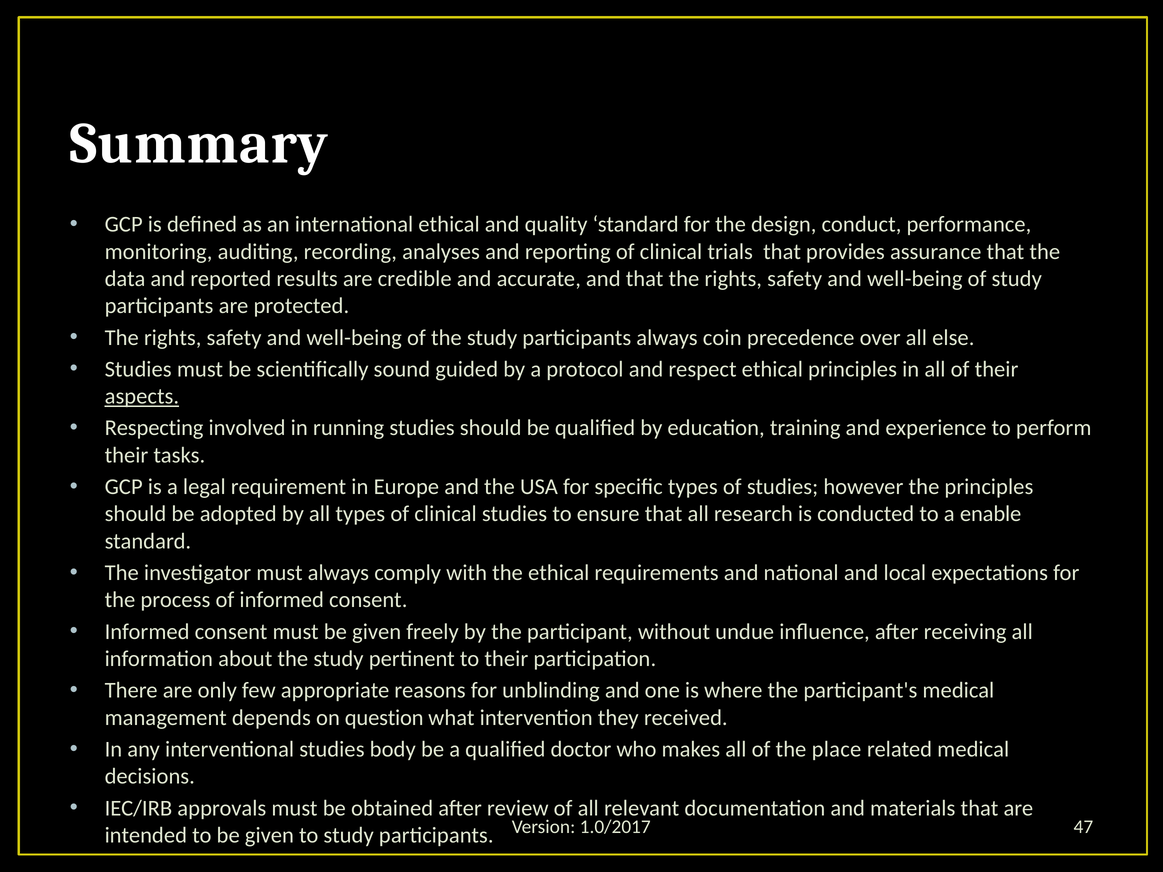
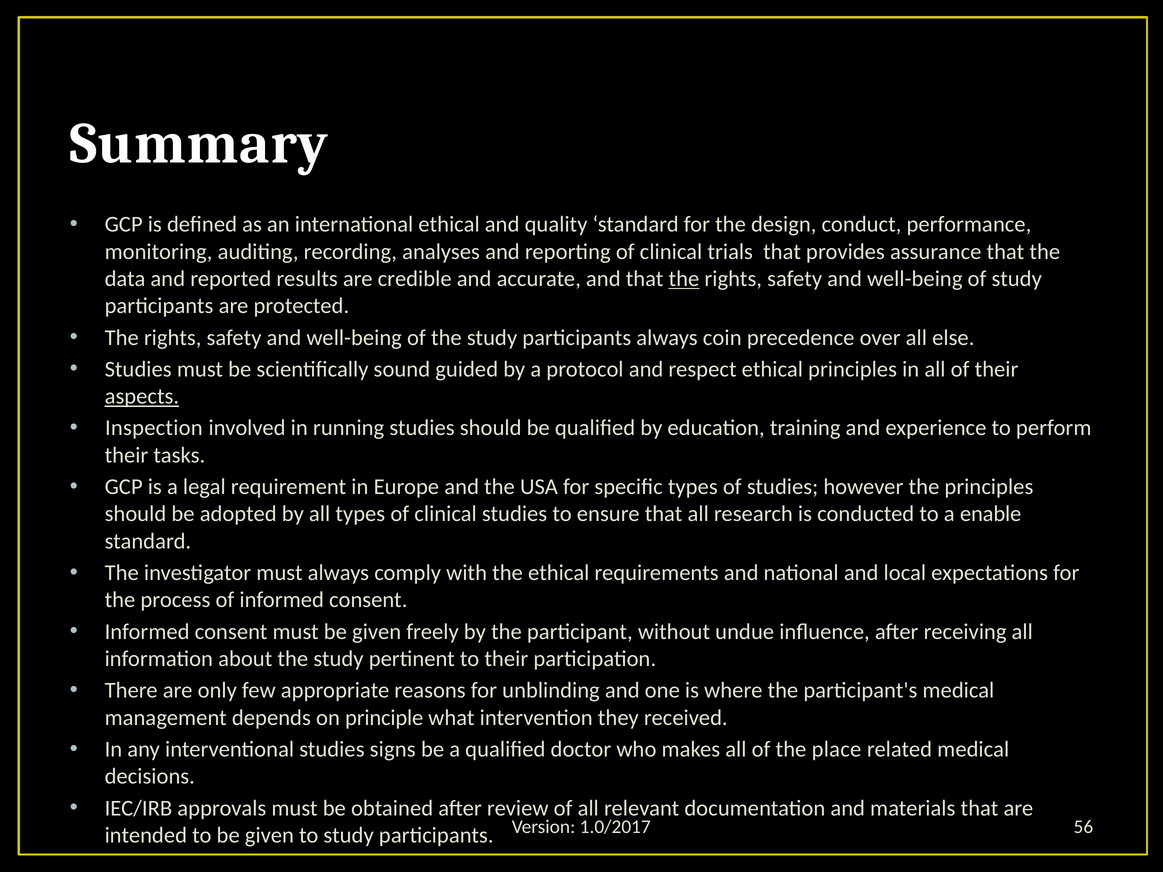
the at (684, 279) underline: none -> present
Respecting: Respecting -> Inspection
question: question -> principle
body: body -> signs
47: 47 -> 56
